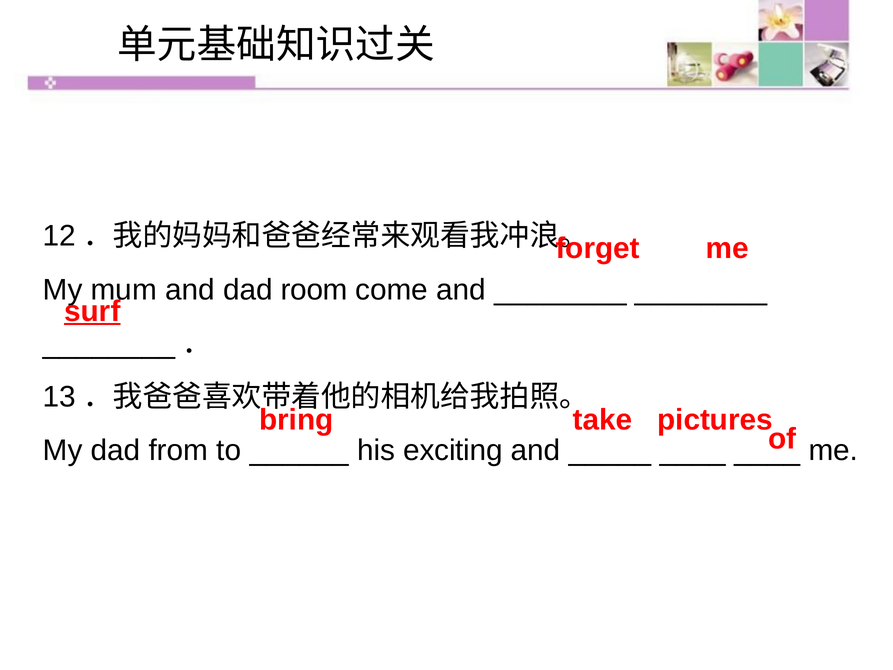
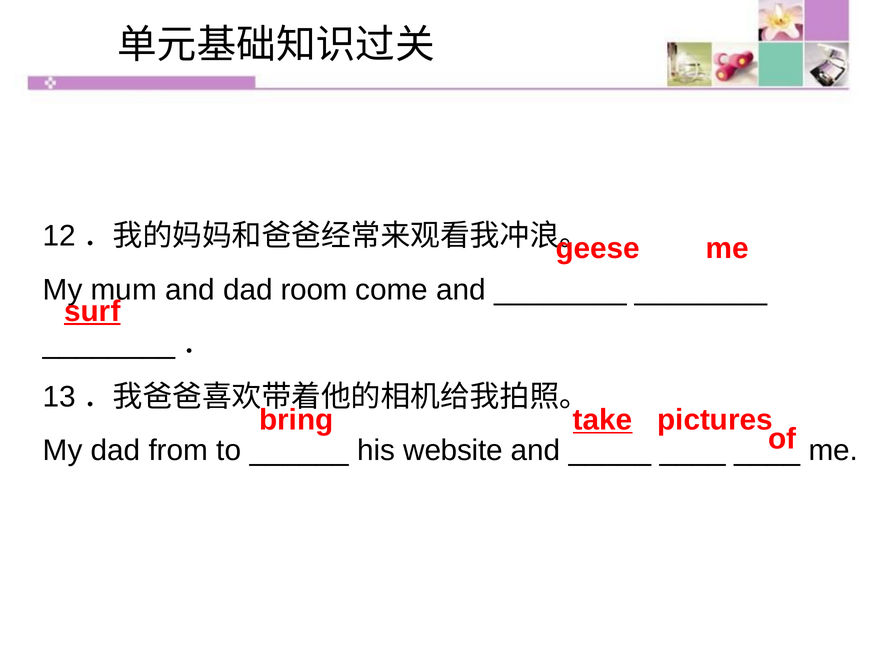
forget: forget -> geese
take underline: none -> present
exciting: exciting -> website
